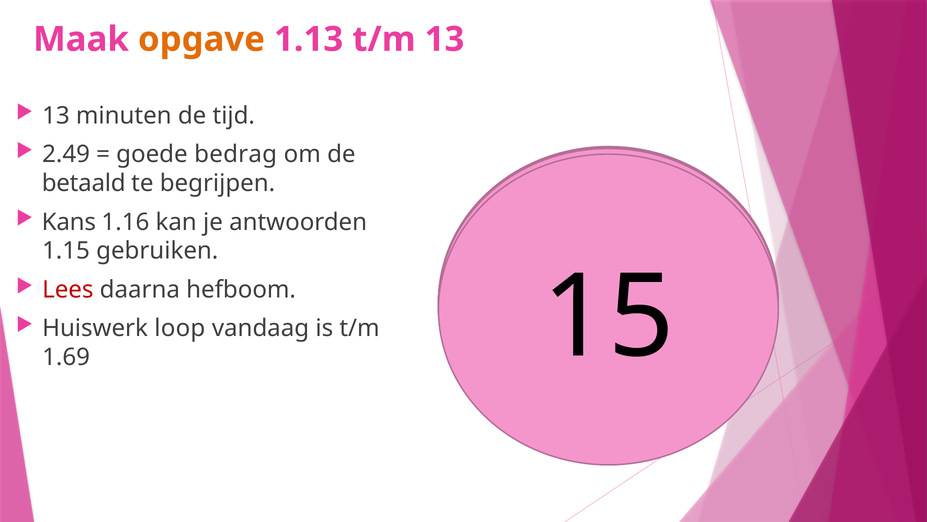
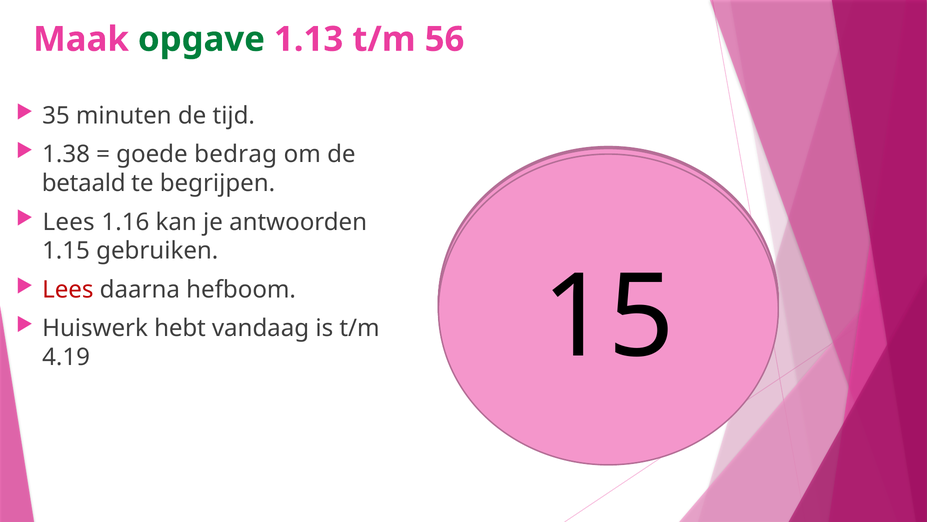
opgave colour: orange -> green
t/m 13: 13 -> 56
13 at (56, 116): 13 -> 35
2.49: 2.49 -> 1.38
Kans at (69, 222): Kans -> Lees
loop: loop -> hebt
1.69: 1.69 -> 4.19
